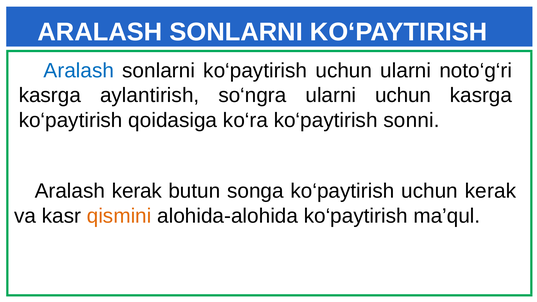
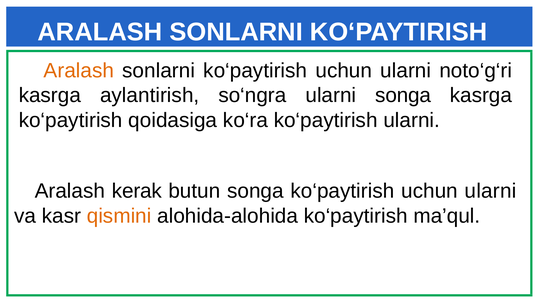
Aralash at (79, 71) colour: blue -> orange
ularni uchun: uchun -> songa
ko‘paytirish sonni: sonni -> ularni
songa ko‘paytirish uchun kerak: kerak -> ularni
